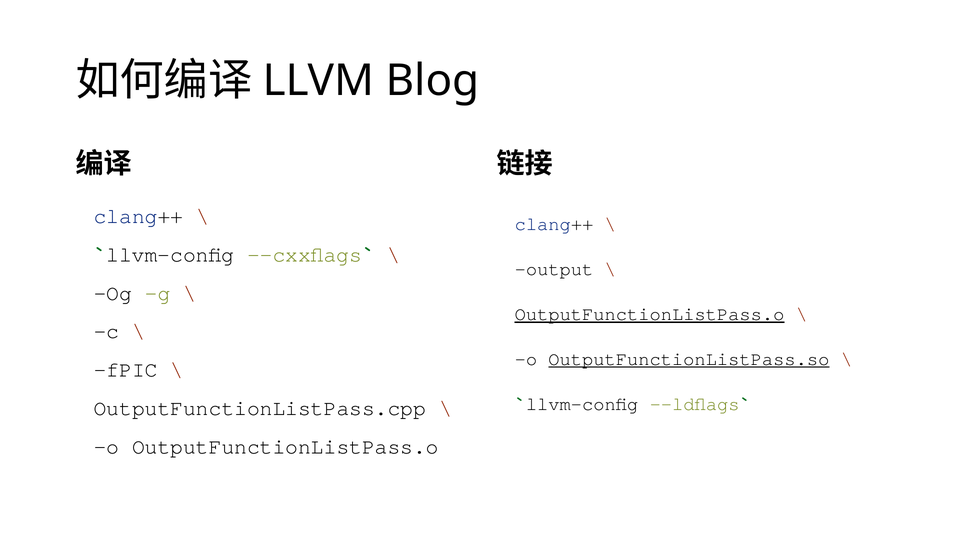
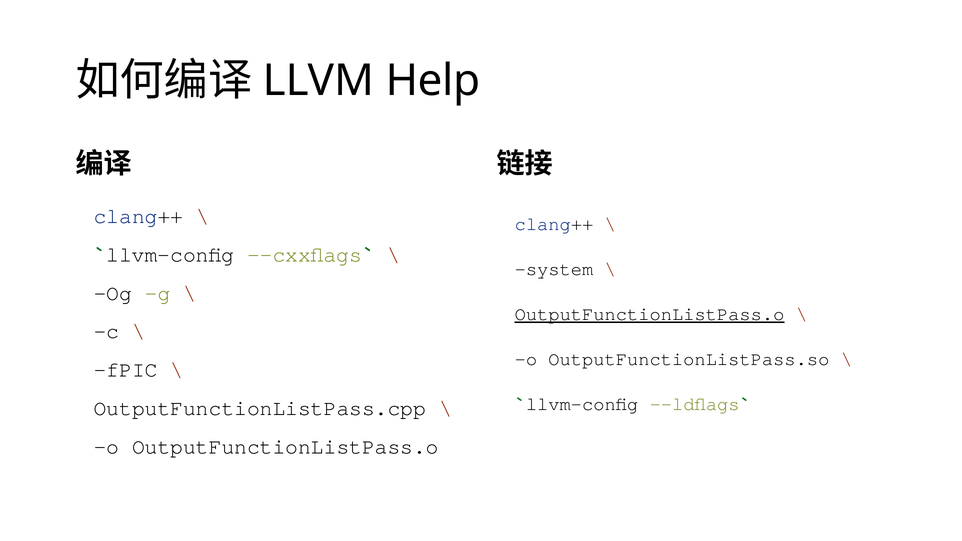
Blog: Blog -> Help
output: output -> system
OutputFunctionListPass.so underline: present -> none
